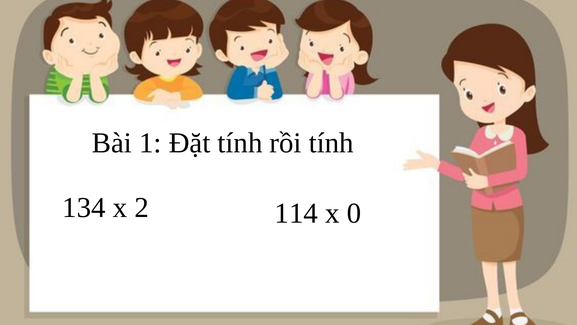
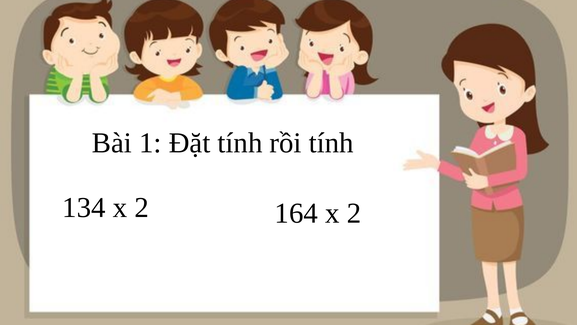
114: 114 -> 164
0 at (354, 213): 0 -> 2
